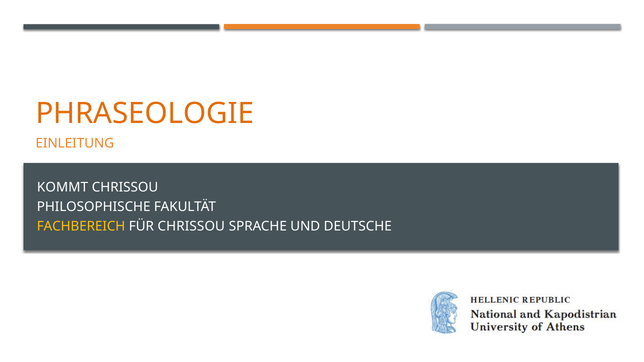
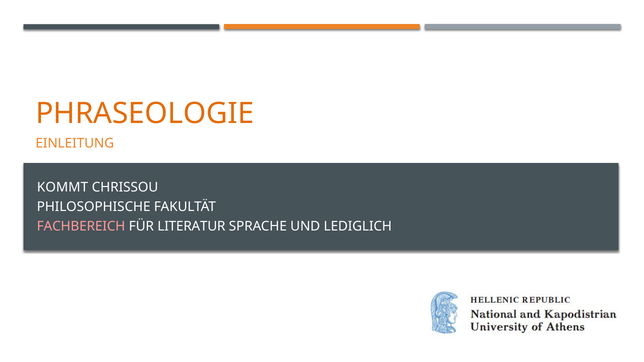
FACHBEREICH colour: yellow -> pink
FÜR CHRISSOU: CHRISSOU -> LITERATUR
DEUTSCHE: DEUTSCHE -> LEDIGLICH
